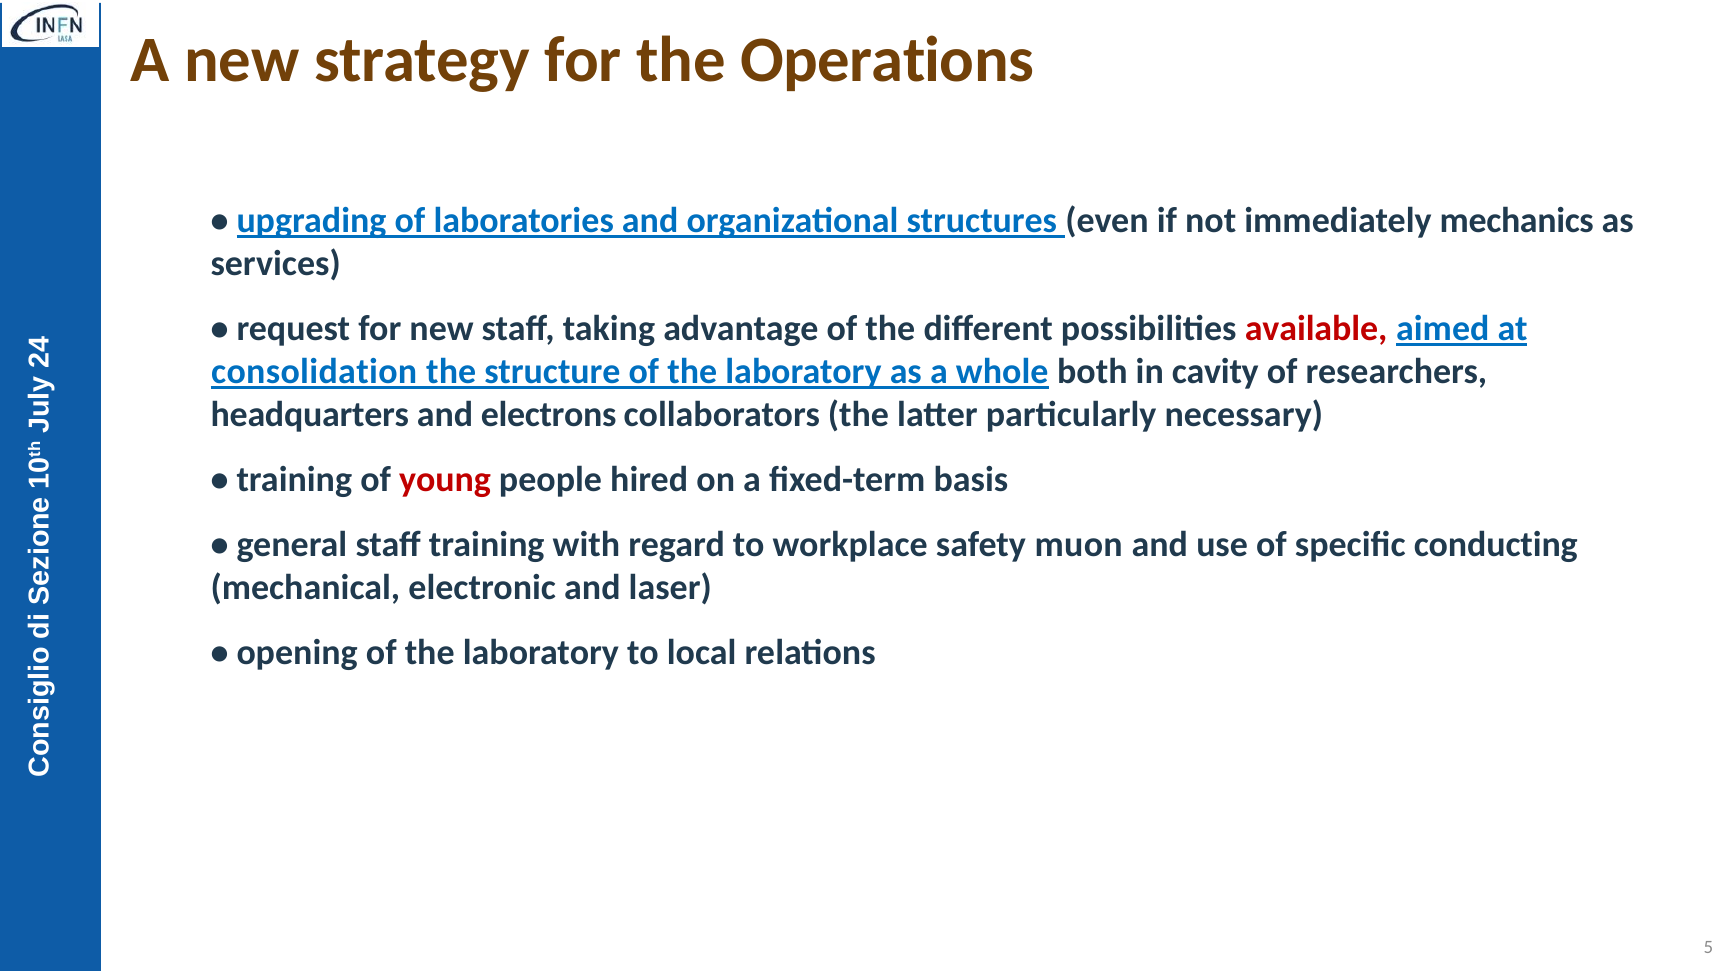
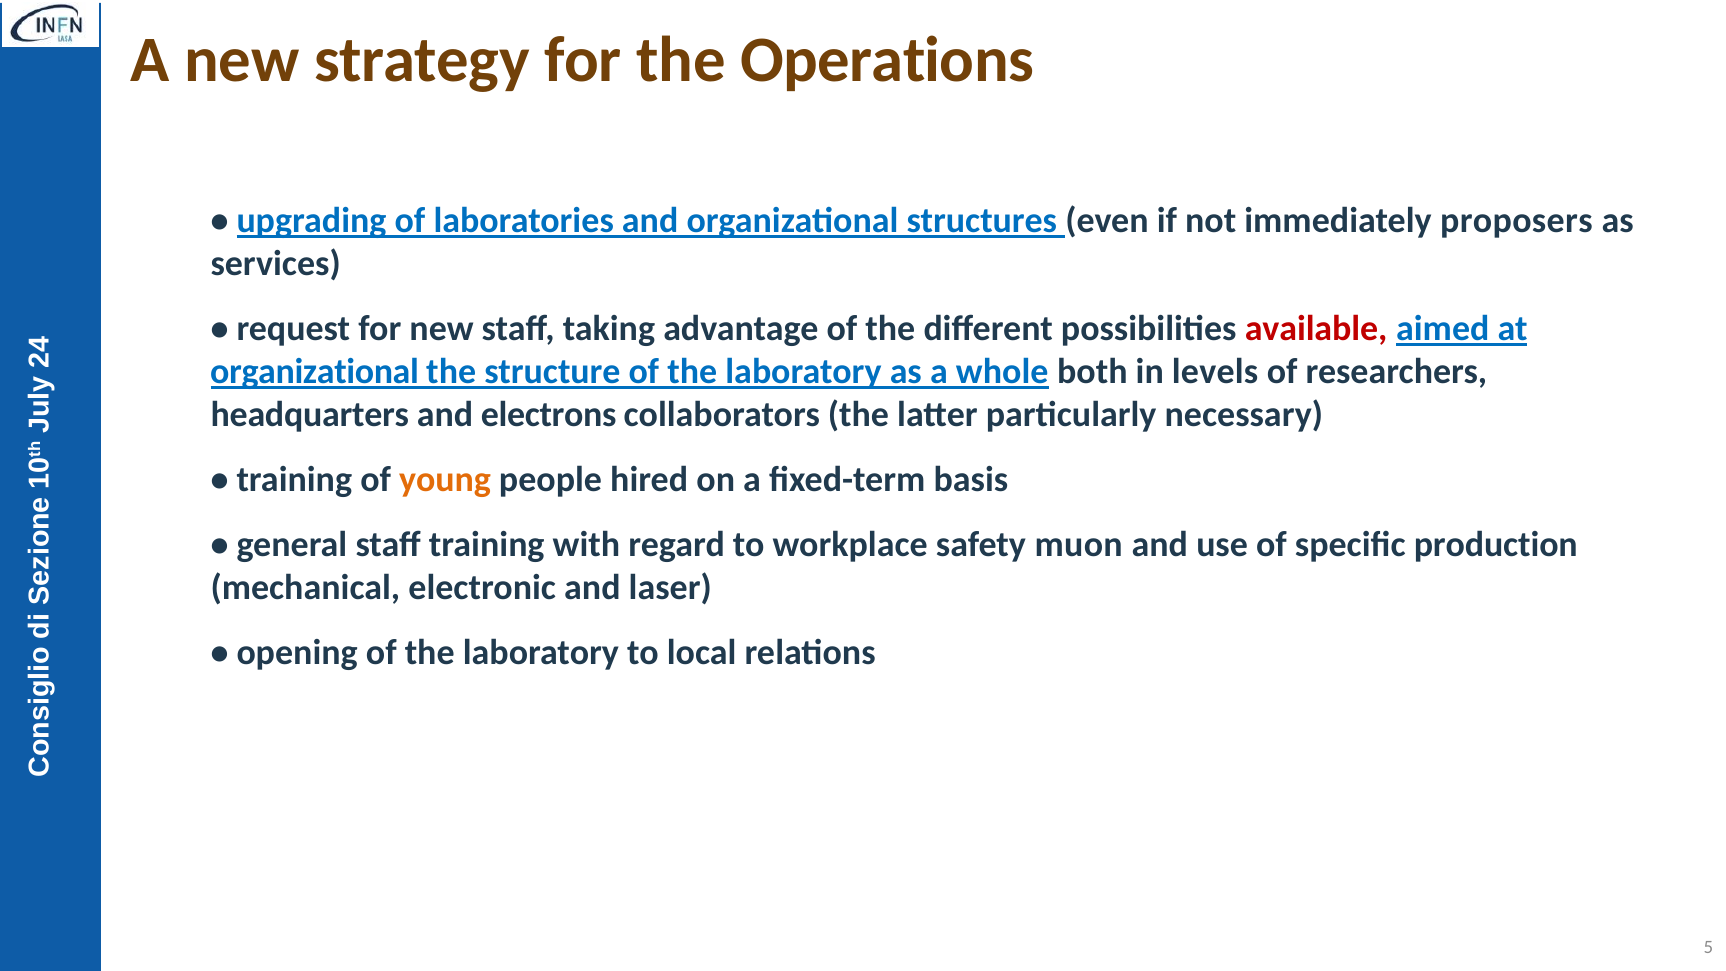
mechanics: mechanics -> proposers
consolidation at (314, 372): consolidation -> organizational
cavity: cavity -> levels
young colour: red -> orange
conducting: conducting -> production
